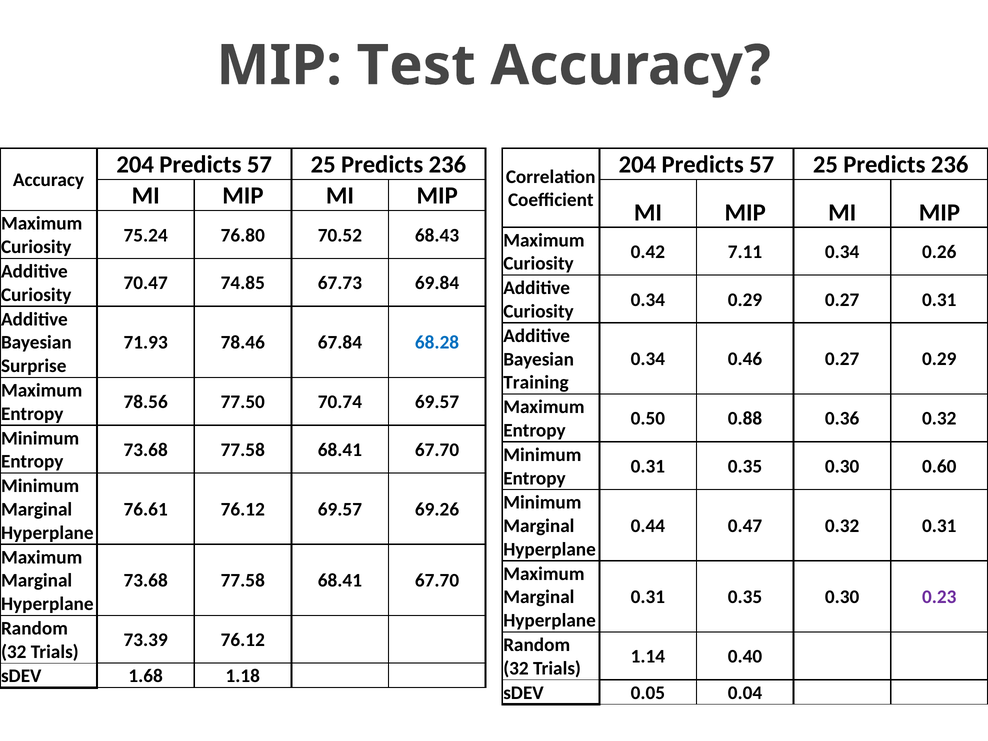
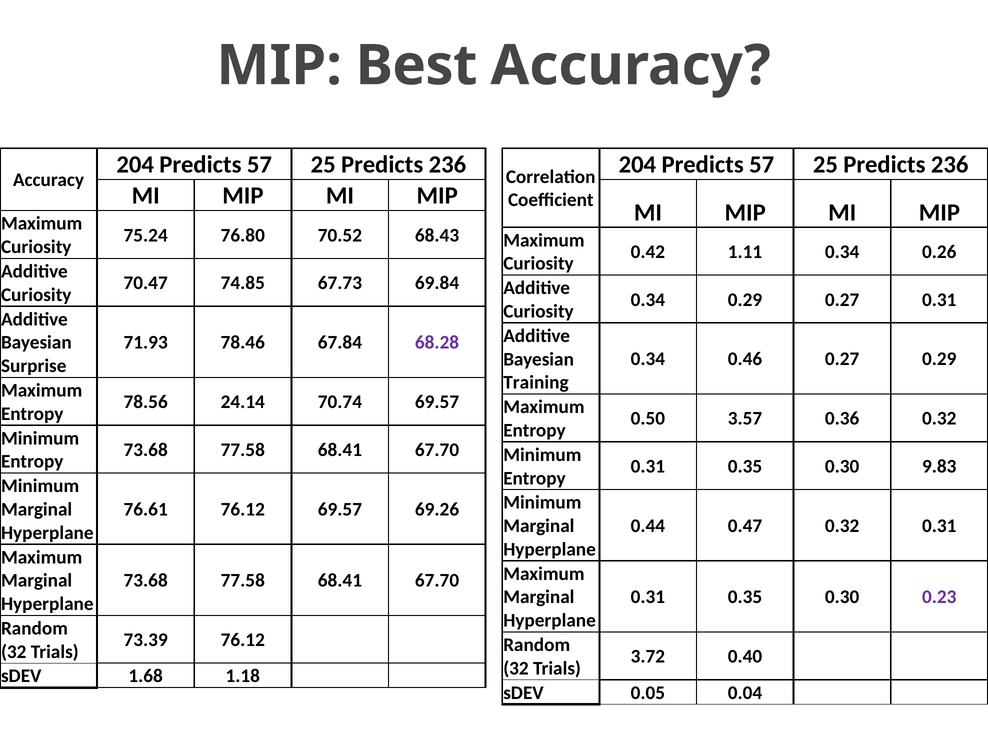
Test: Test -> Best
7.11: 7.11 -> 1.11
68.28 colour: blue -> purple
77.50: 77.50 -> 24.14
0.88: 0.88 -> 3.57
0.60: 0.60 -> 9.83
1.14: 1.14 -> 3.72
